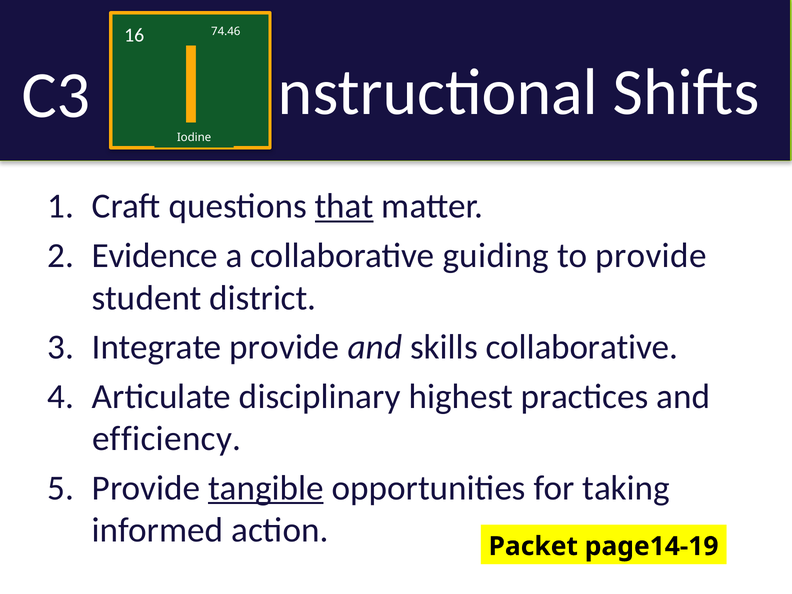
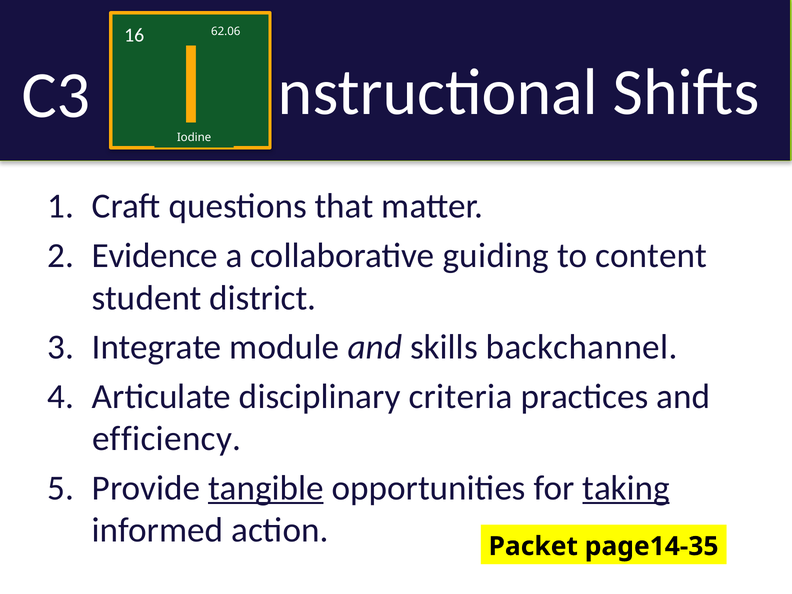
74.46: 74.46 -> 62.06
that underline: present -> none
to provide: provide -> content
Integrate provide: provide -> module
skills collaborative: collaborative -> backchannel
highest: highest -> criteria
taking underline: none -> present
page14-19: page14-19 -> page14-35
